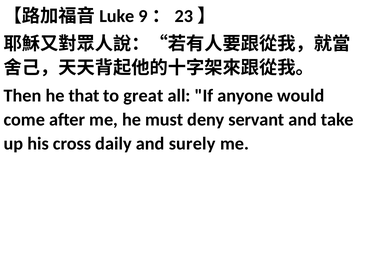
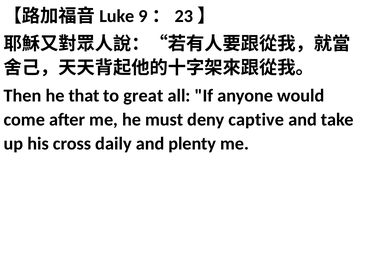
servant: servant -> captive
surely: surely -> plenty
